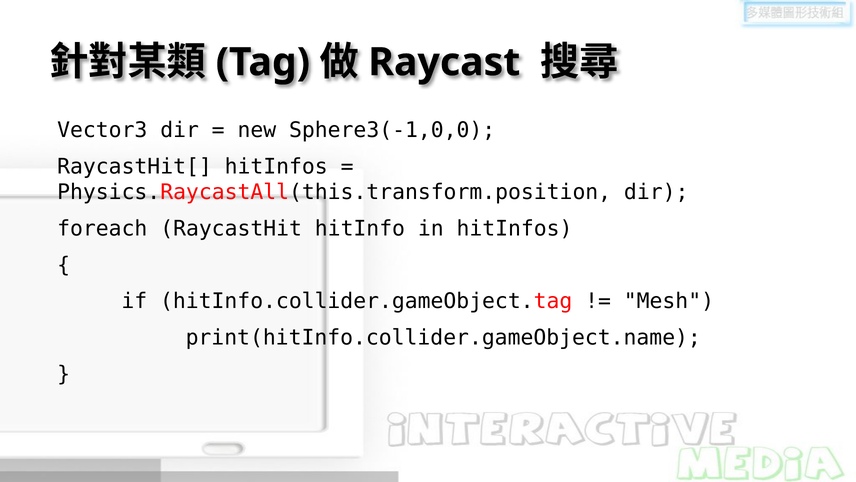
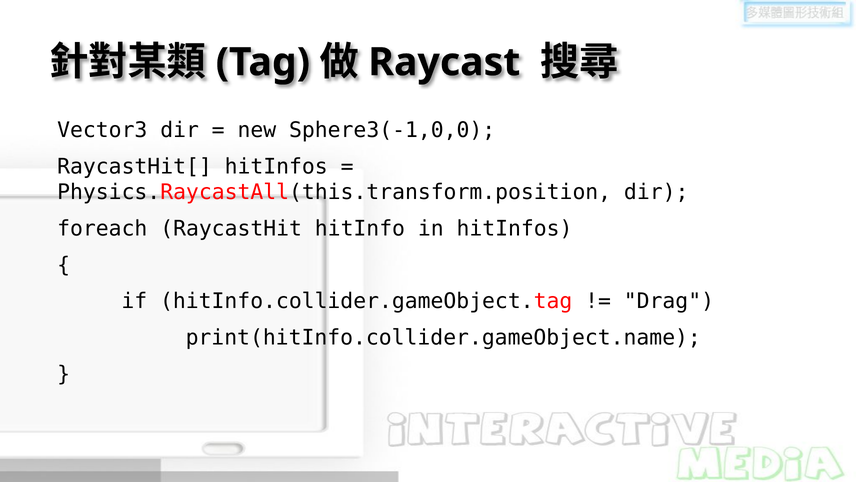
Mesh: Mesh -> Drag
